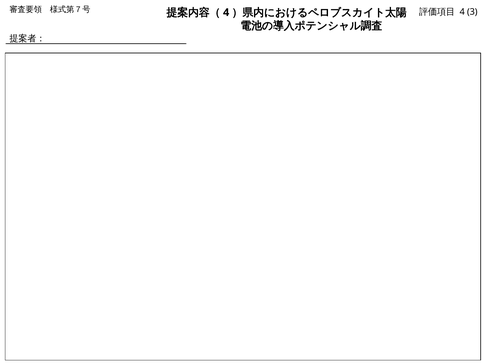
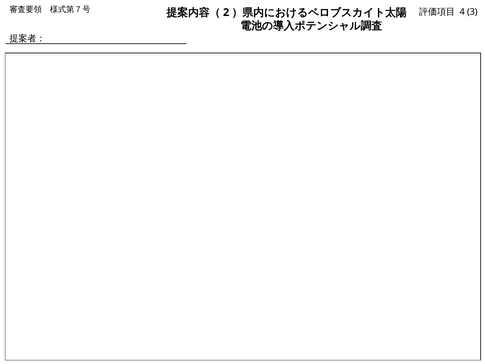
4 at (226, 12): 4 -> 2
